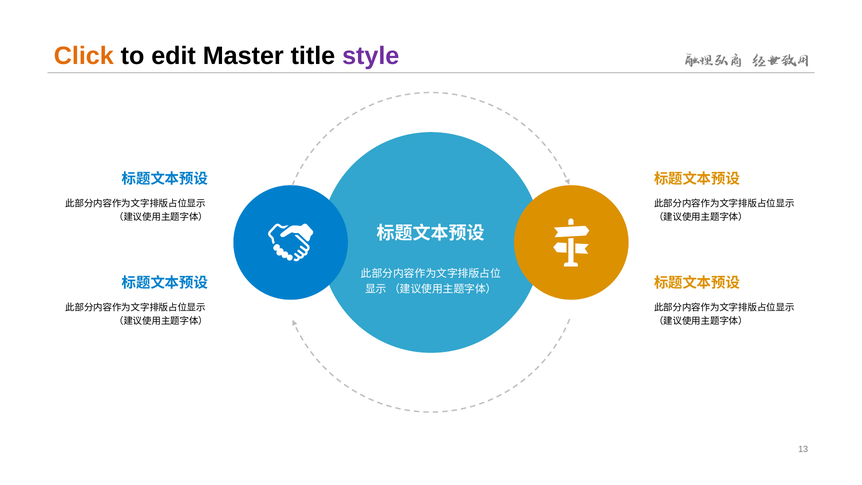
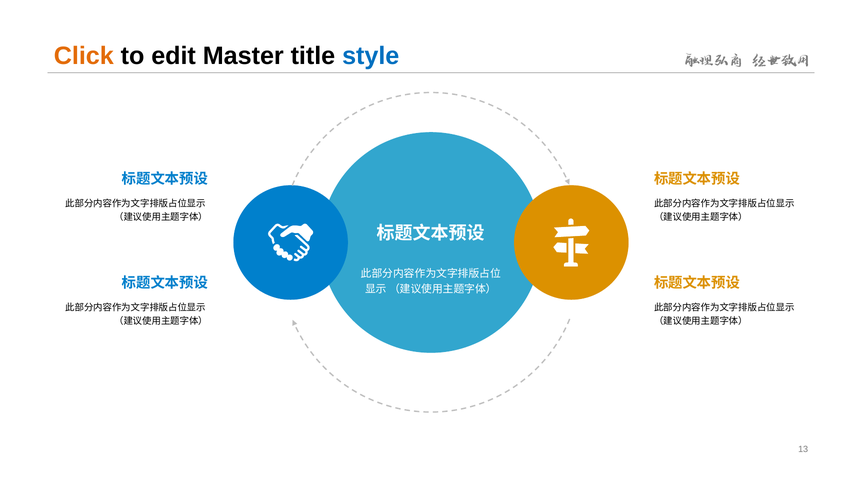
style colour: purple -> blue
